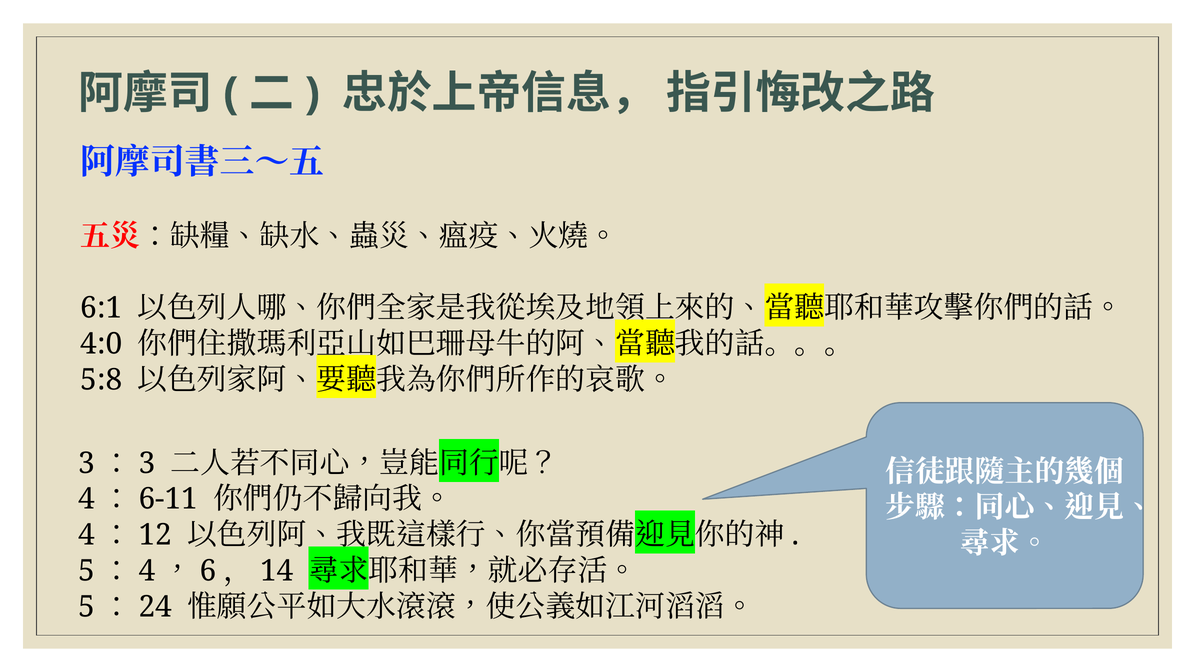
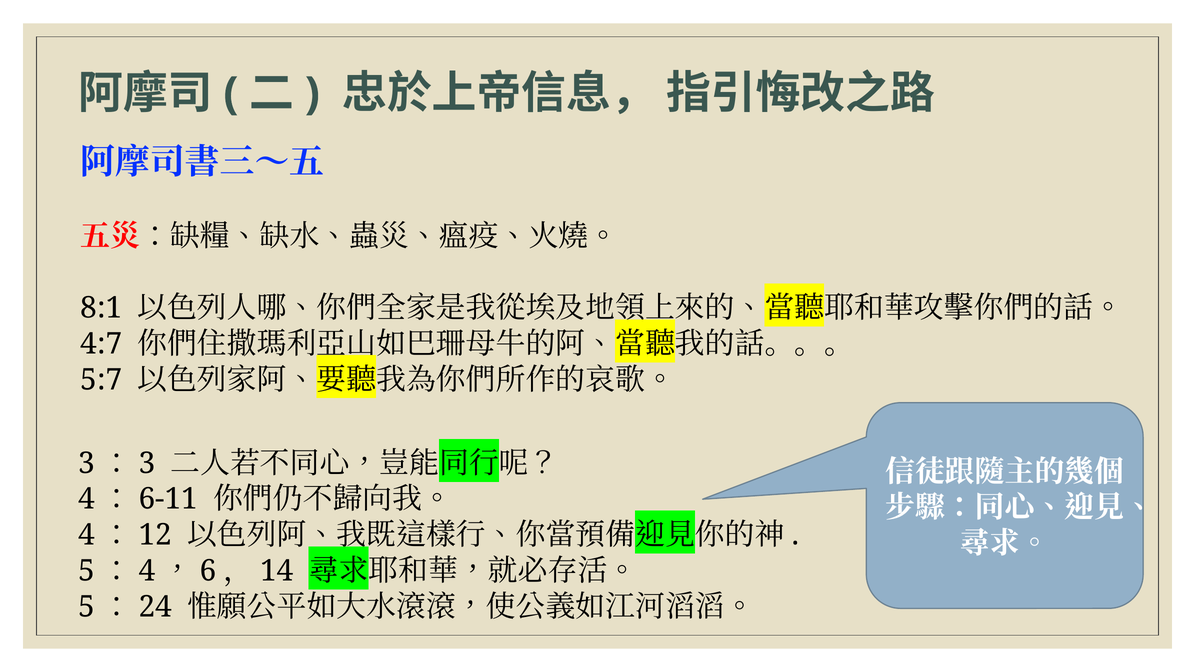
6:1: 6:1 -> 8:1
4:0: 4:0 -> 4:7
5:8: 5:8 -> 5:7
